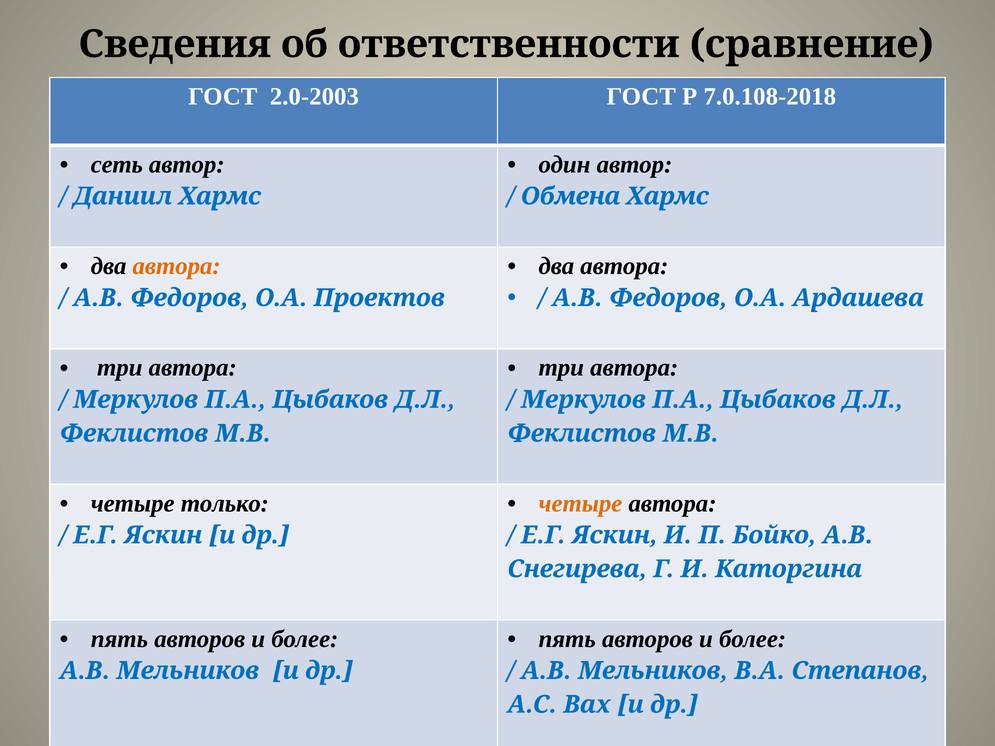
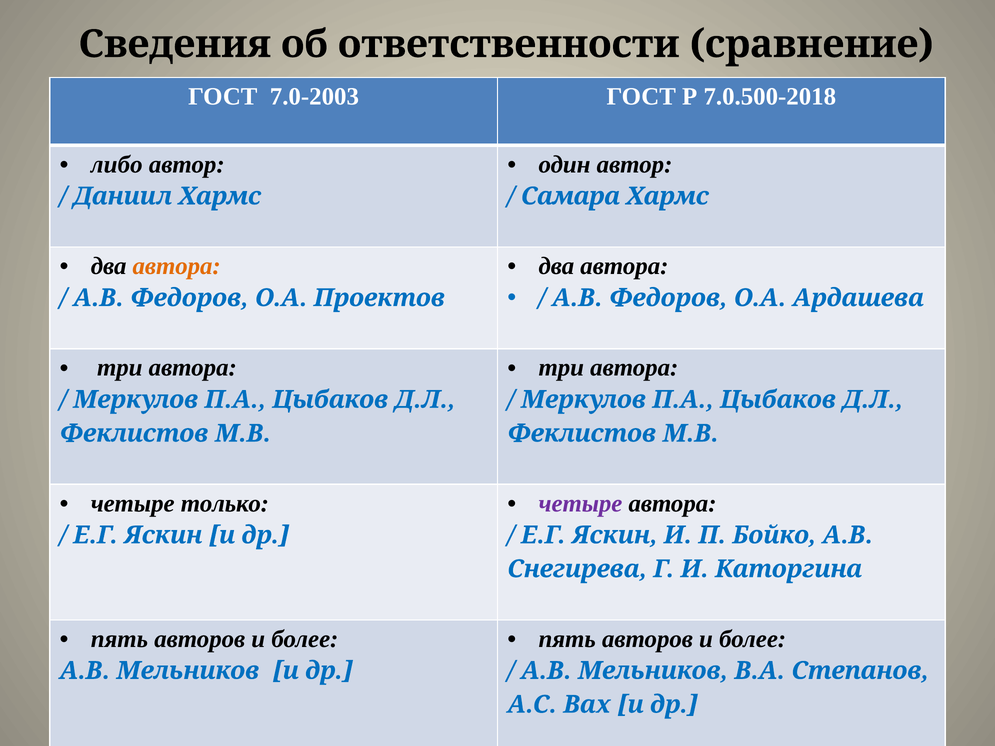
2.0-2003: 2.0-2003 -> 7.0-2003
7.0.108-2018: 7.0.108-2018 -> 7.0.500-2018
сеть: сеть -> либо
Обмена: Обмена -> Самара
четыре at (580, 503) colour: orange -> purple
